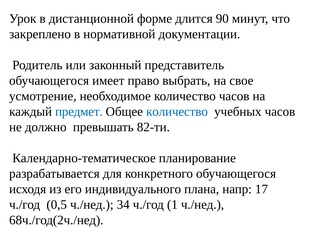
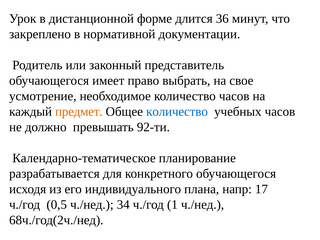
90: 90 -> 36
предмет colour: blue -> orange
82-ти: 82-ти -> 92-ти
